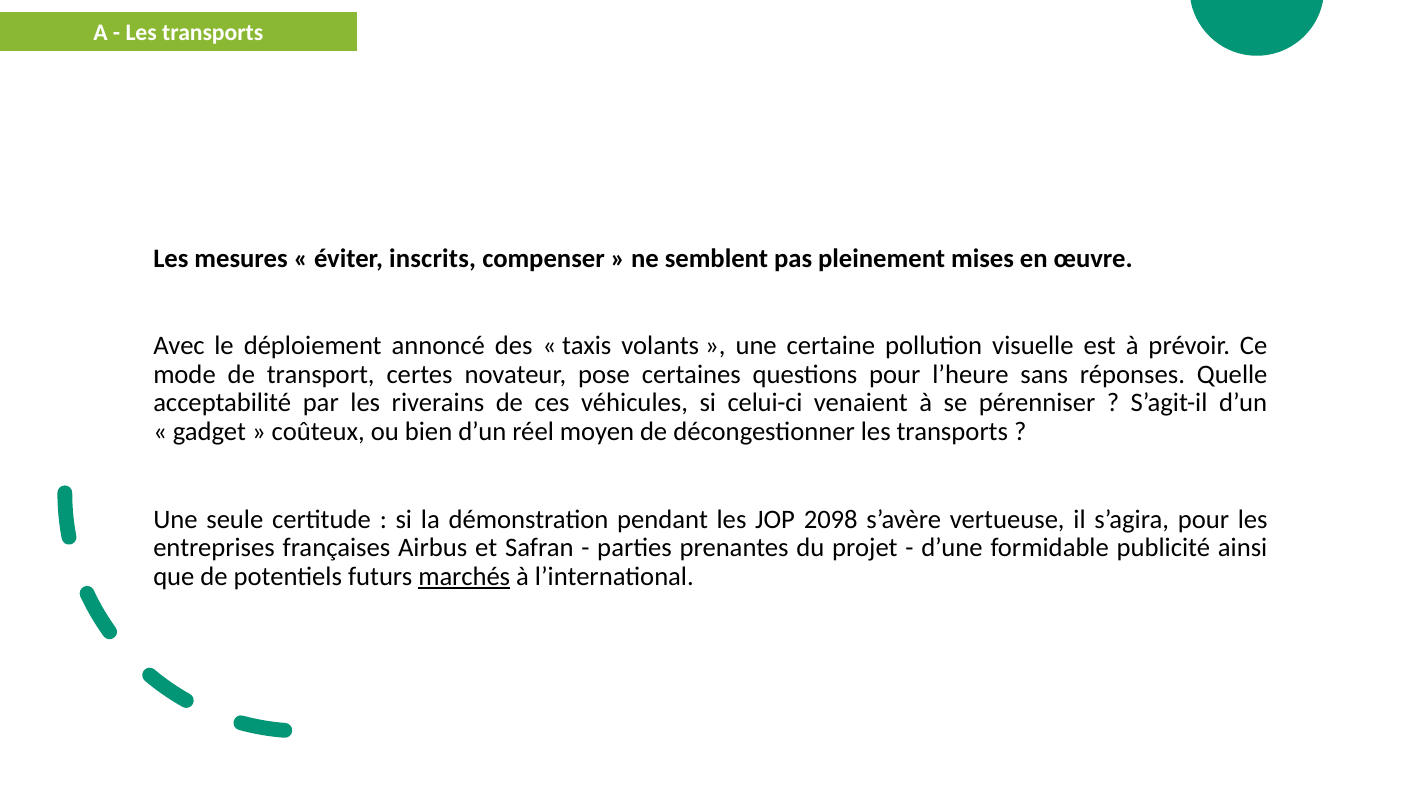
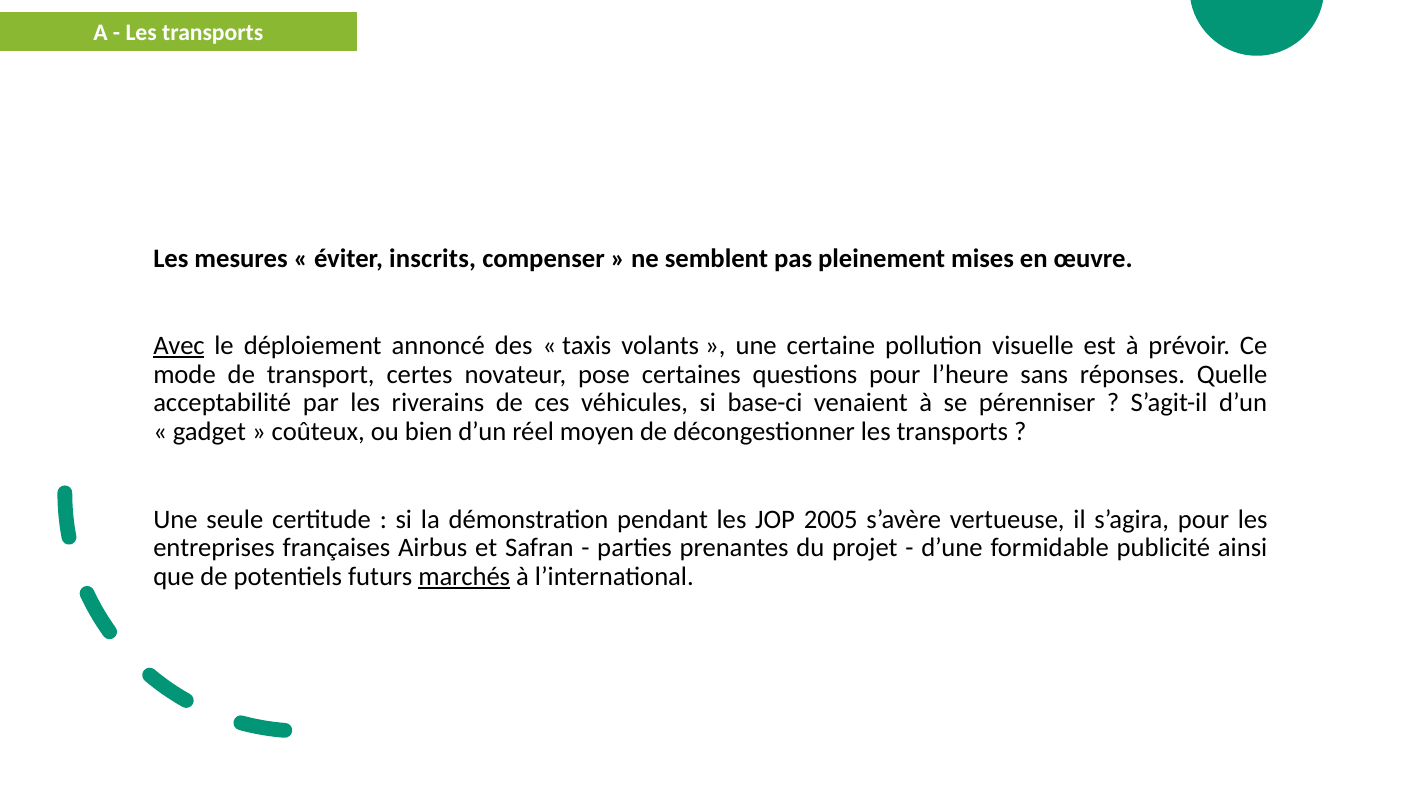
Avec underline: none -> present
celui-ci: celui-ci -> base-ci
2098: 2098 -> 2005
